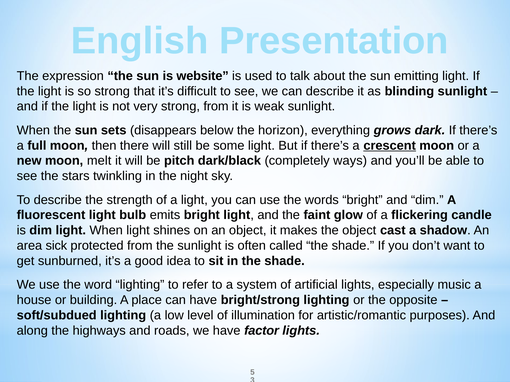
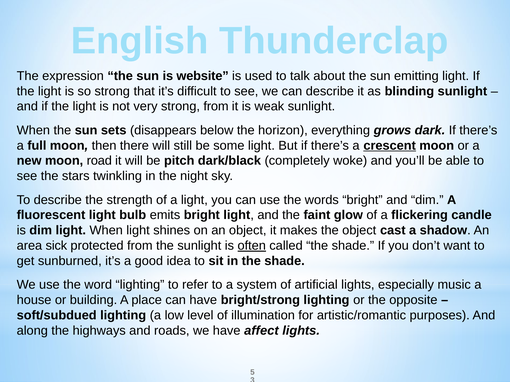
Presentation: Presentation -> Thunderclap
melt: melt -> road
ways: ways -> woke
often underline: none -> present
factor: factor -> affect
